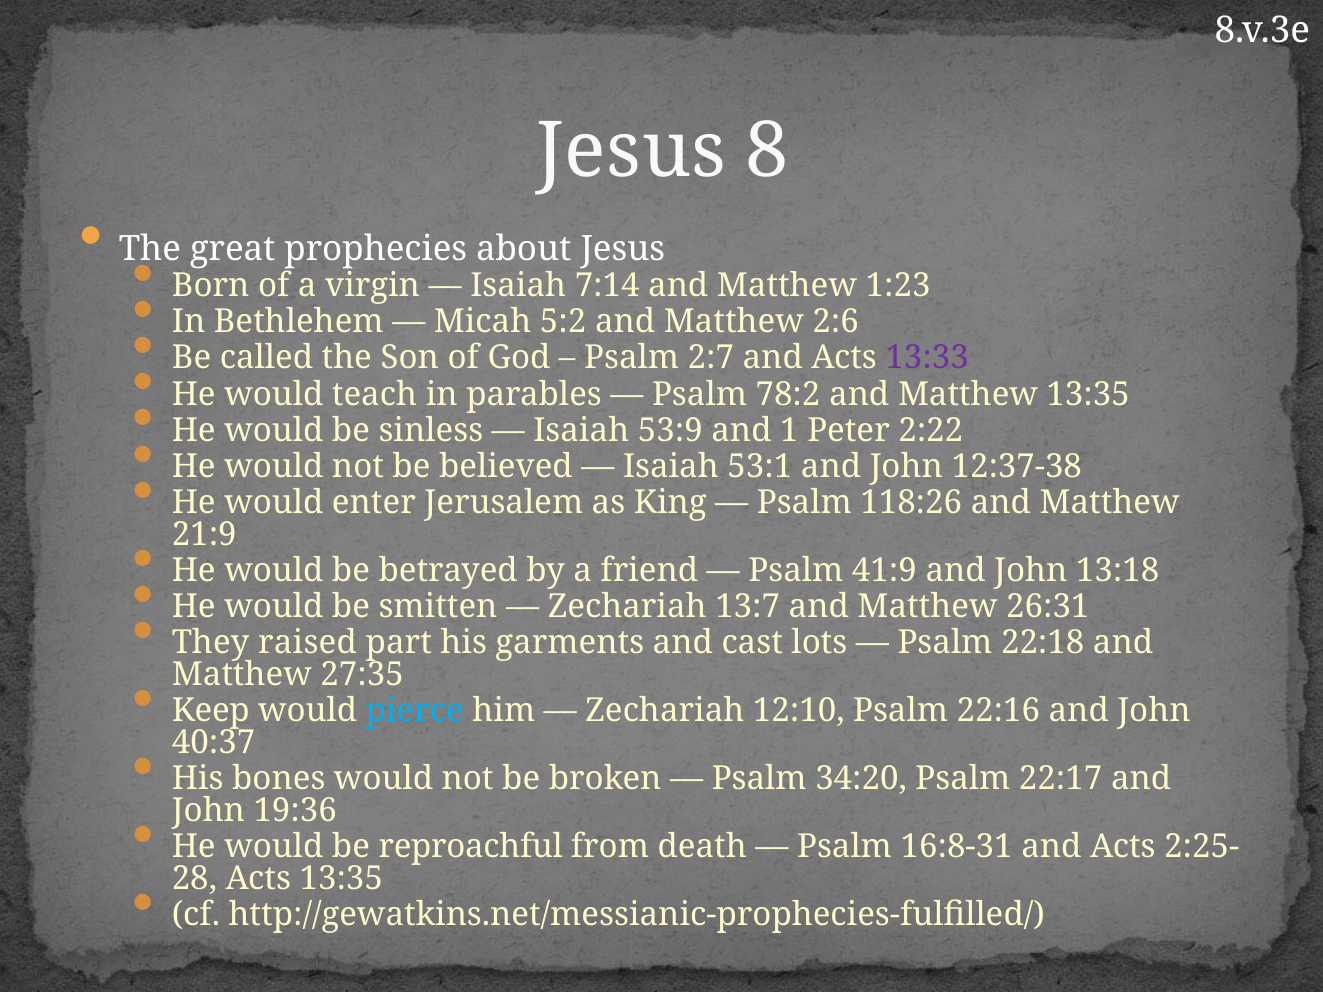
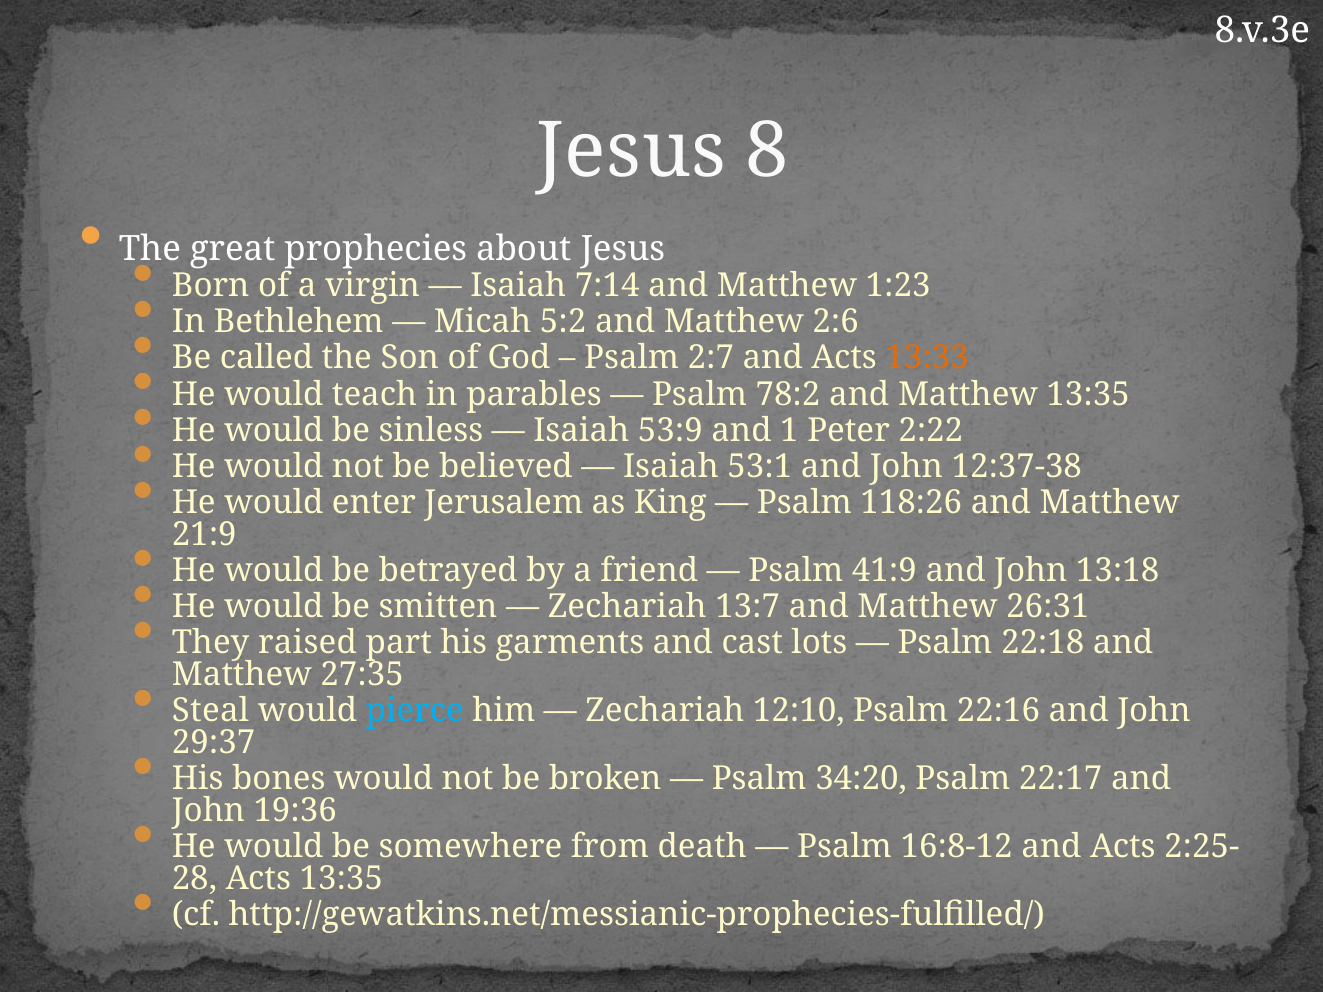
13:33 colour: purple -> orange
Keep: Keep -> Steal
40:37: 40:37 -> 29:37
reproachful: reproachful -> somewhere
16:8-31: 16:8-31 -> 16:8-12
